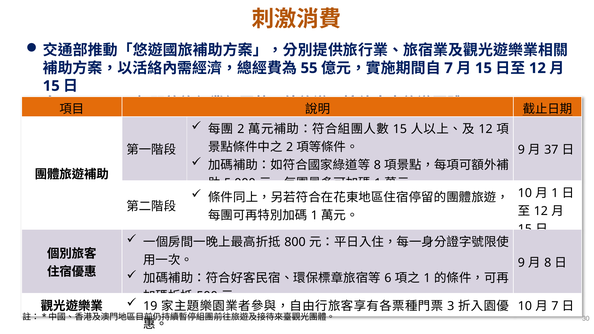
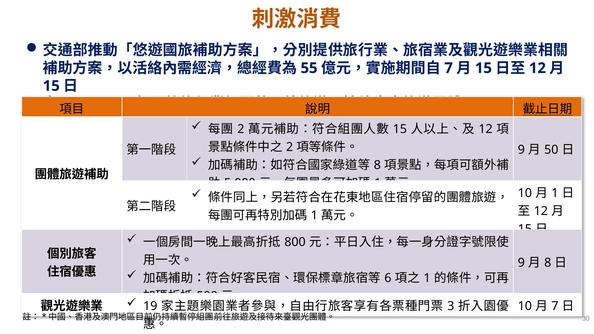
37: 37 -> 50
